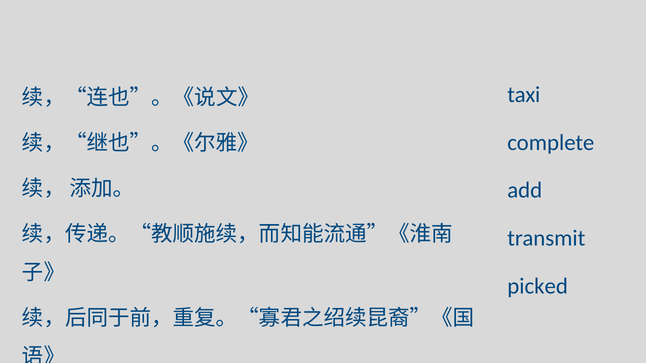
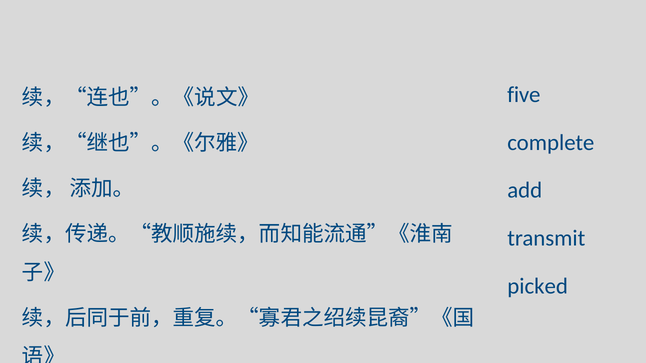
taxi: taxi -> five
